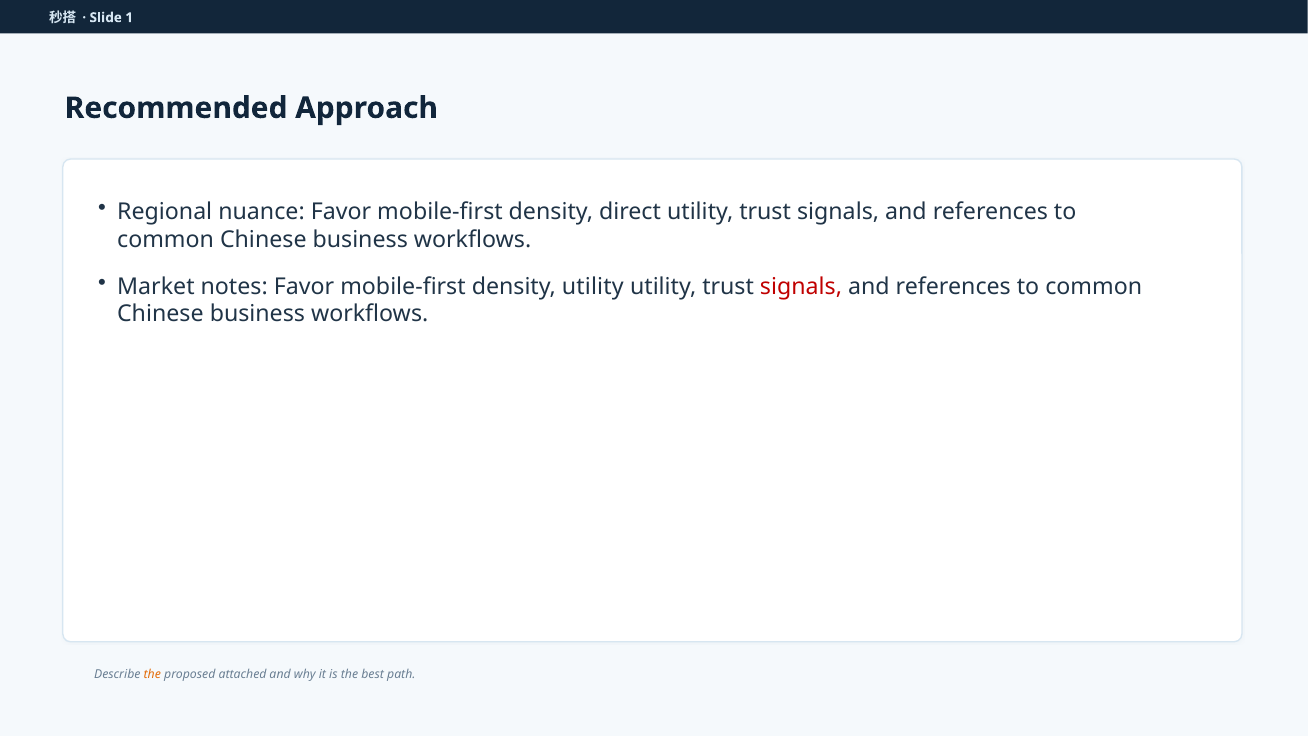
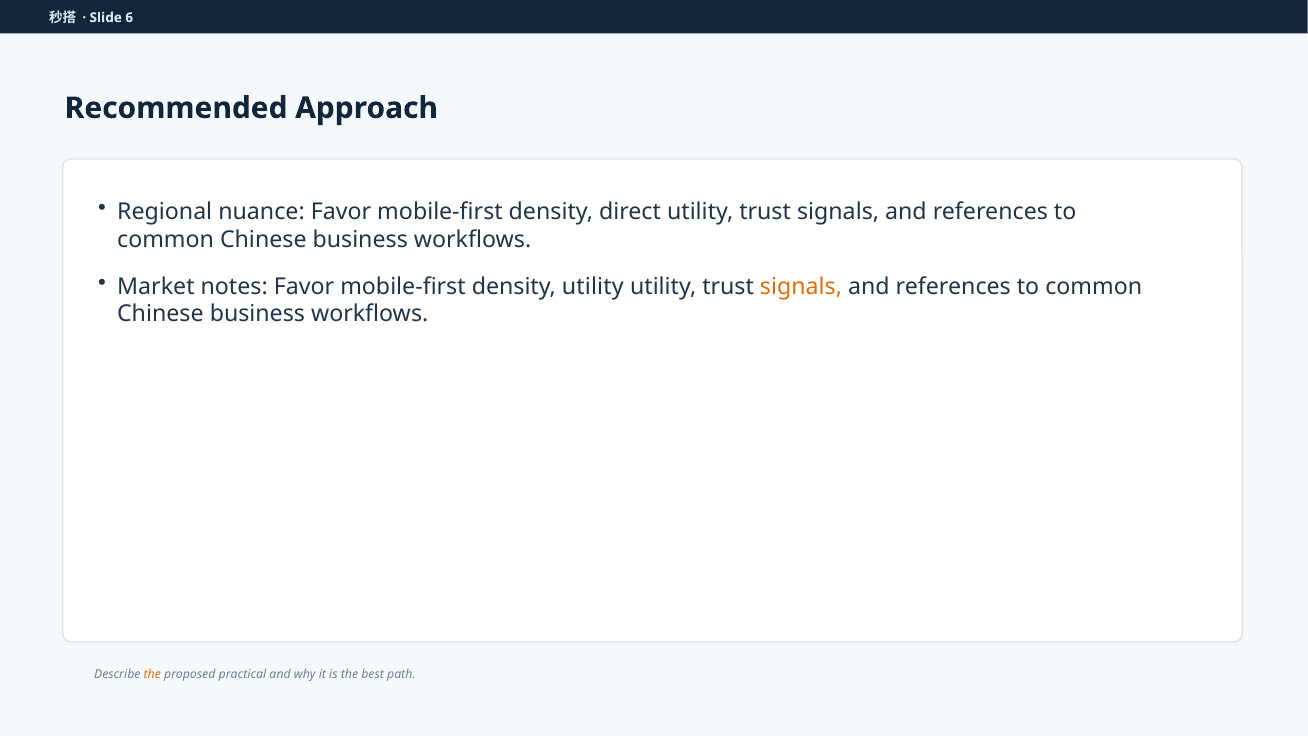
1: 1 -> 6
signals at (801, 286) colour: red -> orange
attached: attached -> practical
